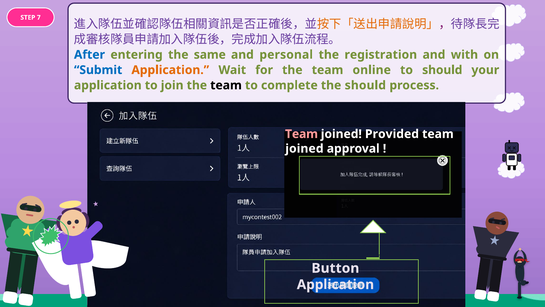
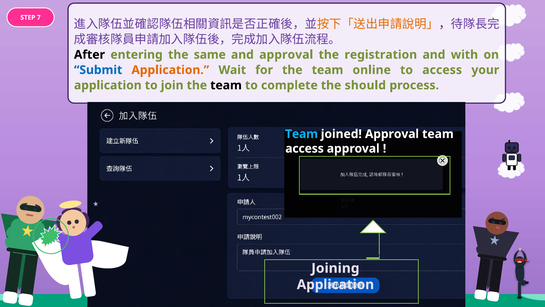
After colour: blue -> black
and personal: personal -> approval
to should: should -> access
Team at (302, 134) colour: pink -> light blue
joined Provided: Provided -> Approval
joined at (304, 148): joined -> access
Button: Button -> Joining
